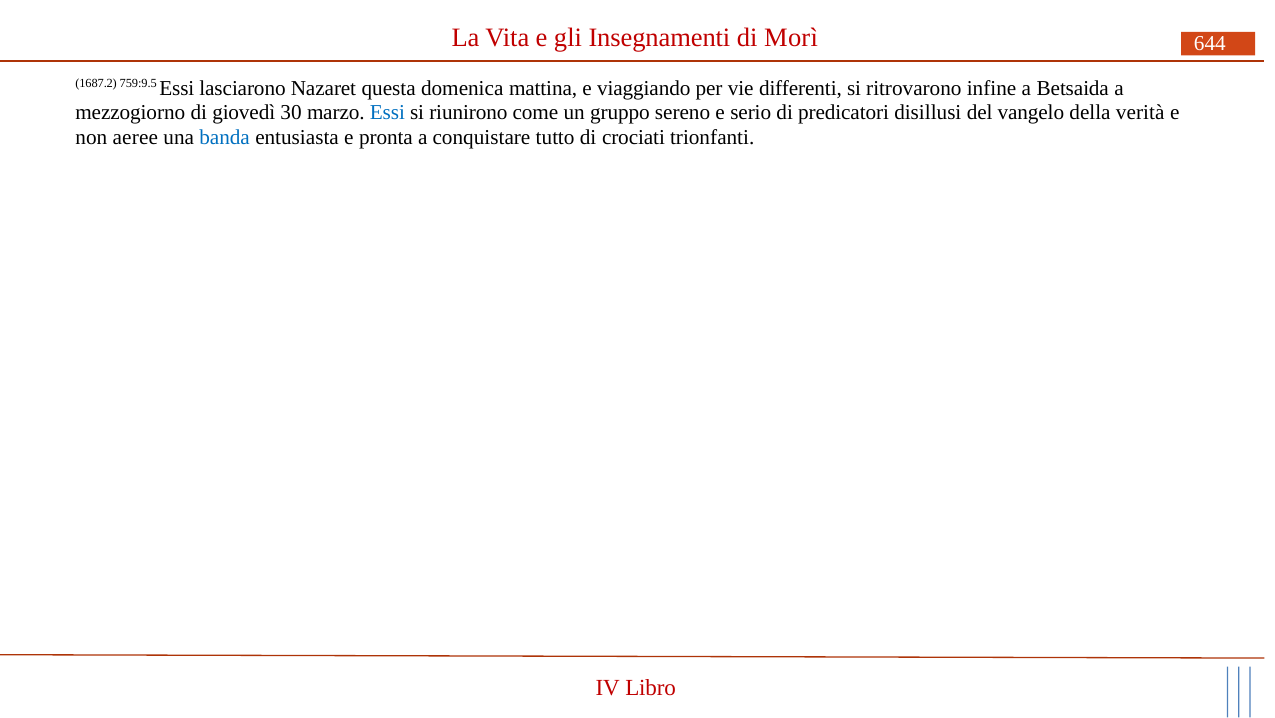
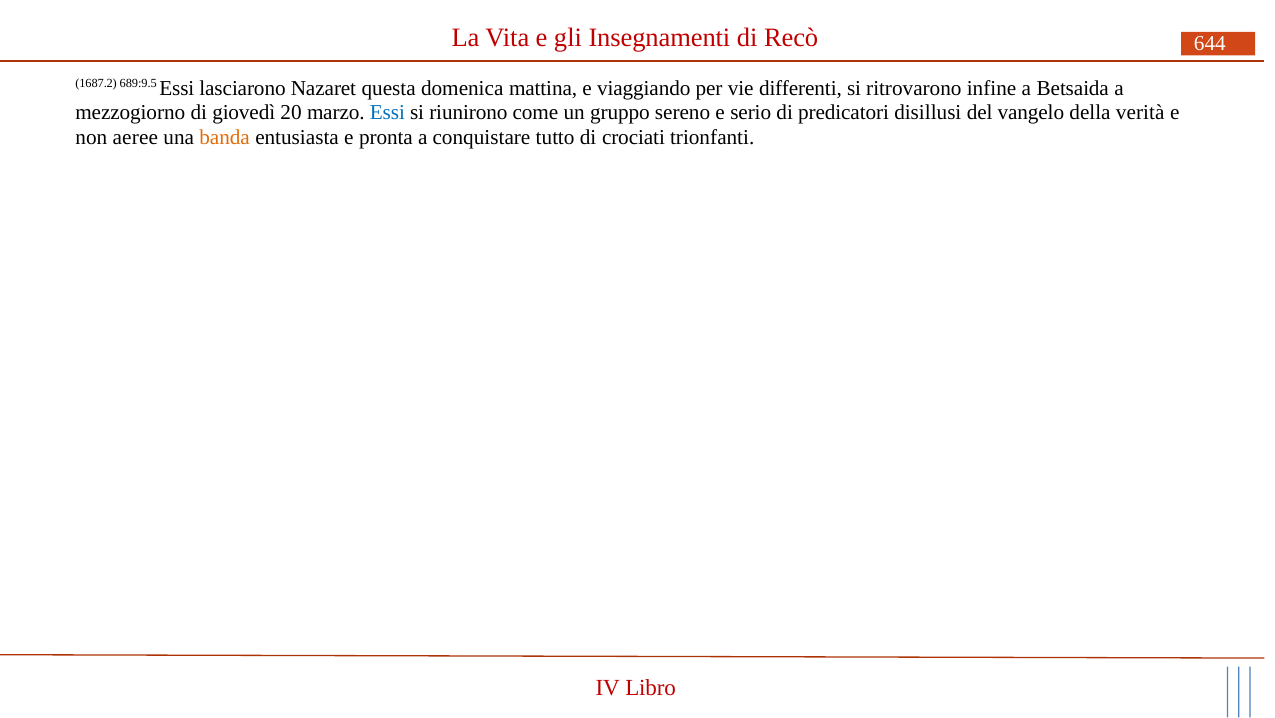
Morì: Morì -> Recò
759:9.5: 759:9.5 -> 689:9.5
30: 30 -> 20
banda colour: blue -> orange
